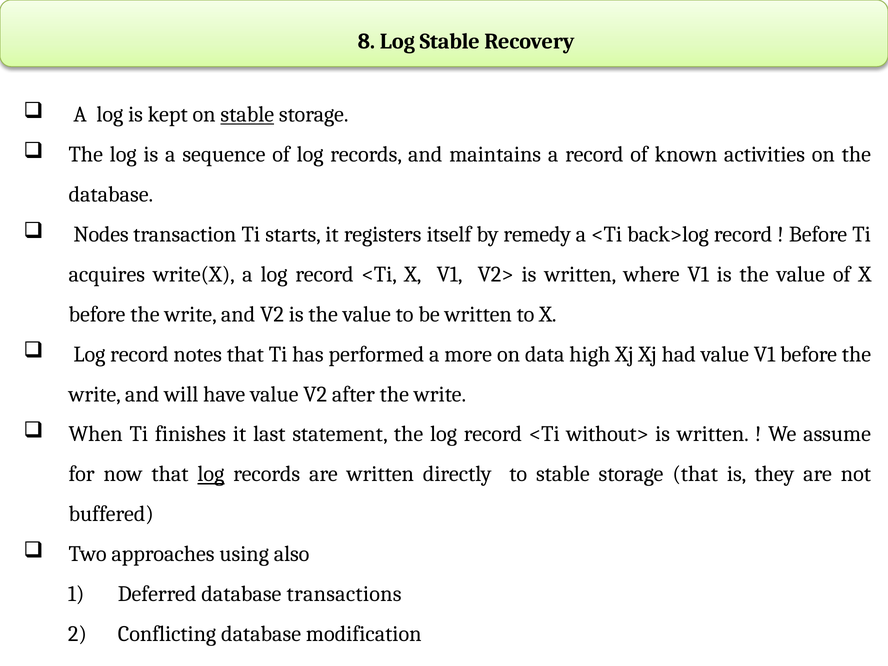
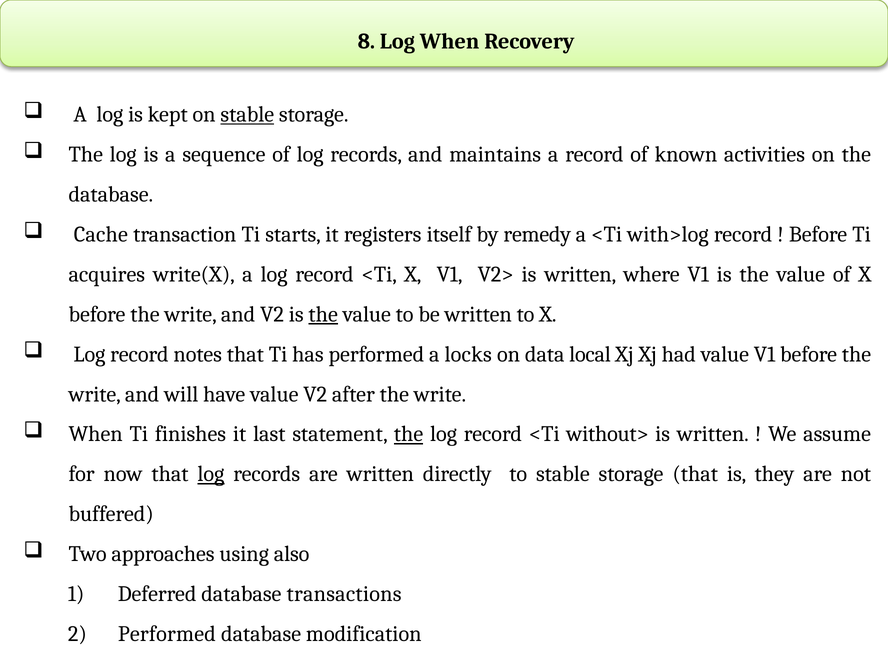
Log Stable: Stable -> When
Nodes: Nodes -> Cache
back>log: back>log -> with>log
the at (323, 314) underline: none -> present
more: more -> locks
high: high -> local
the at (409, 434) underline: none -> present
Conflicting at (167, 634): Conflicting -> Performed
